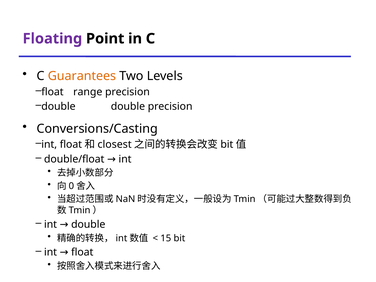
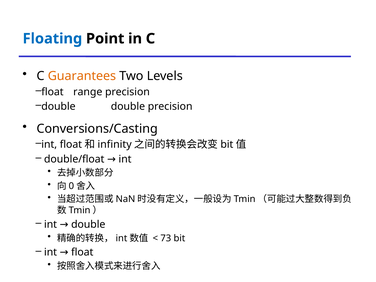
Floating colour: purple -> blue
closest: closest -> infinity
15: 15 -> 73
